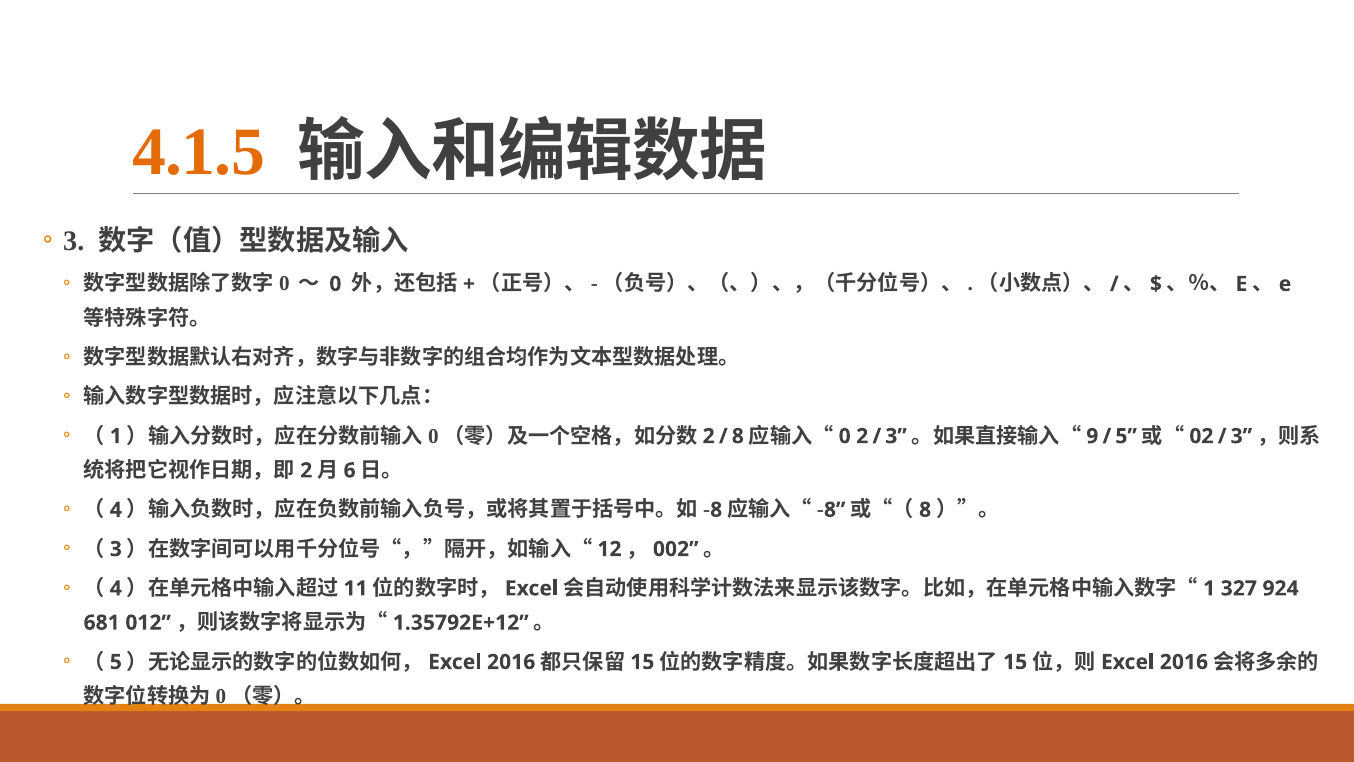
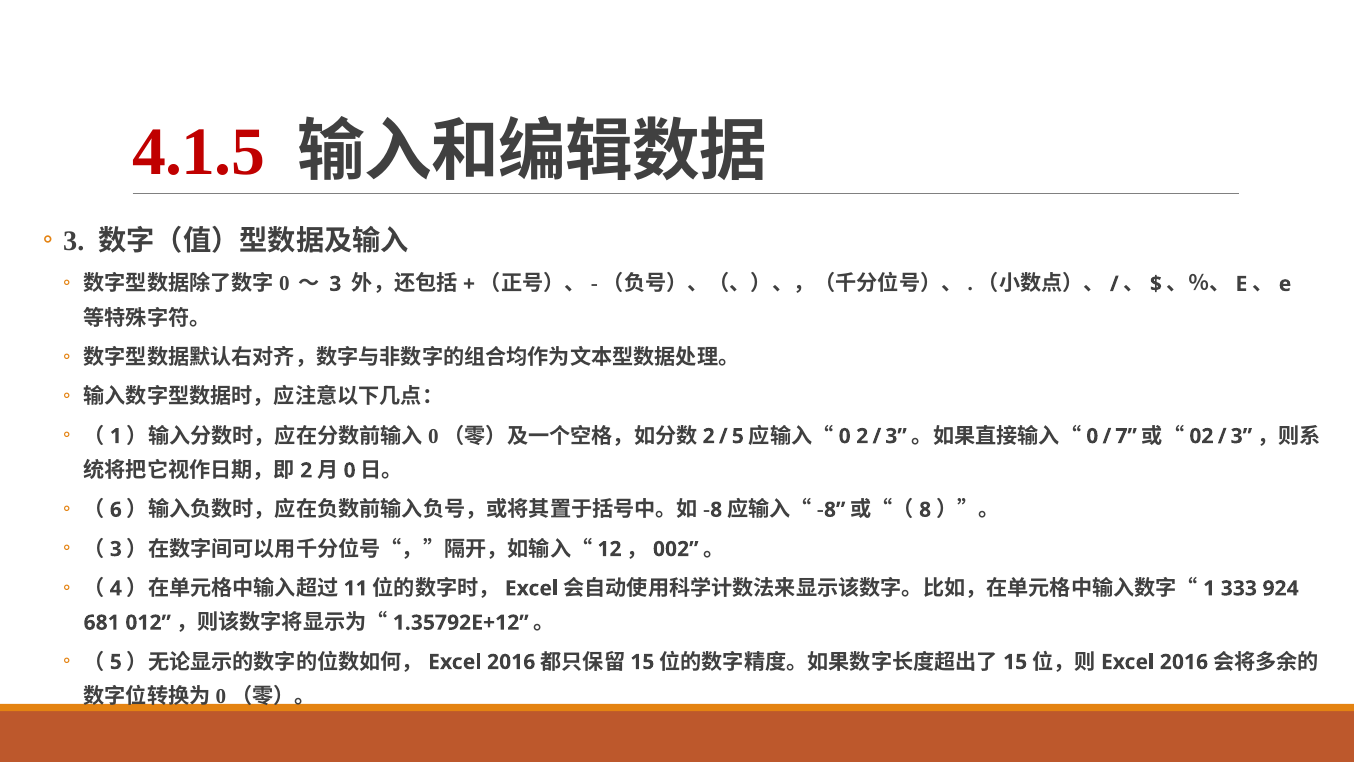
4.1.5 colour: orange -> red
0 at (335, 284): 0 -> 3
8 at (738, 436): 8 -> 5
9 at (1092, 436): 9 -> 0
5 at (1126, 436): 5 -> 7
6 at (350, 470): 6 -> 0
4 at (116, 510): 4 -> 6
327: 327 -> 333
